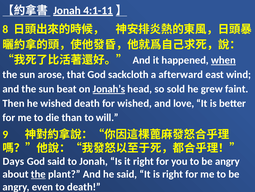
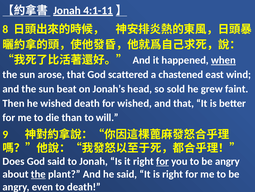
sackcloth: sackcloth -> scattered
afterward: afterward -> chastened
Jonah’s underline: present -> none
and love: love -> that
Days: Days -> Does
for at (162, 161) underline: none -> present
